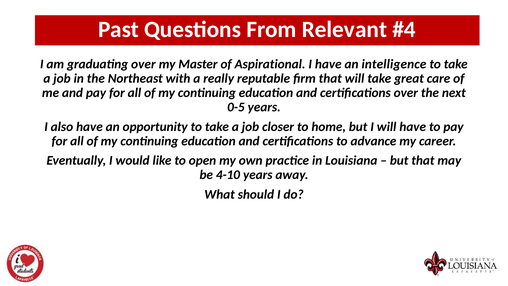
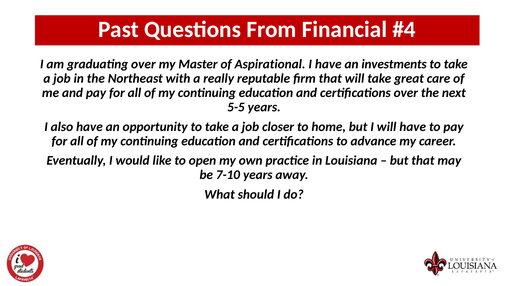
Relevant: Relevant -> Financial
intelligence: intelligence -> investments
0-5: 0-5 -> 5-5
4-10: 4-10 -> 7-10
